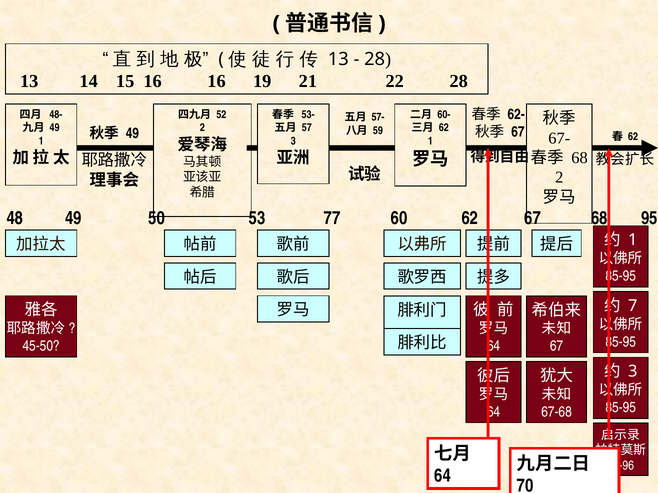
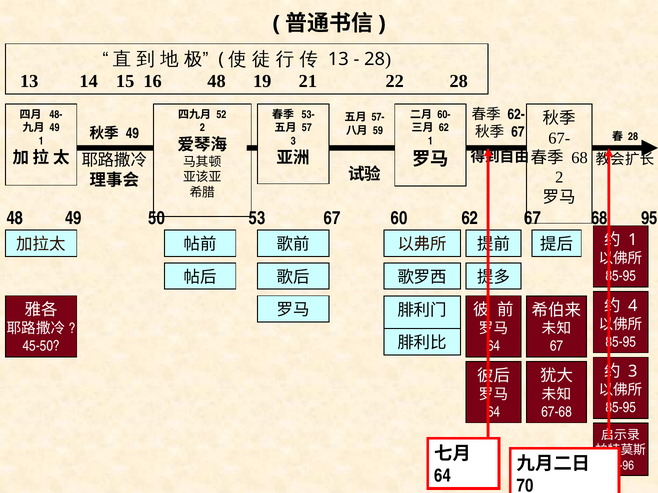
16 16: 16 -> 48
62 at (633, 137): 62 -> 28
53 77: 77 -> 67
7: 7 -> 4
